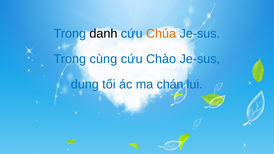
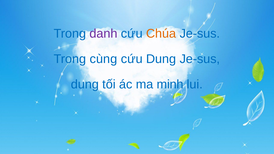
danh colour: black -> purple
cứu Chào: Chào -> Dung
chán: chán -> minh
